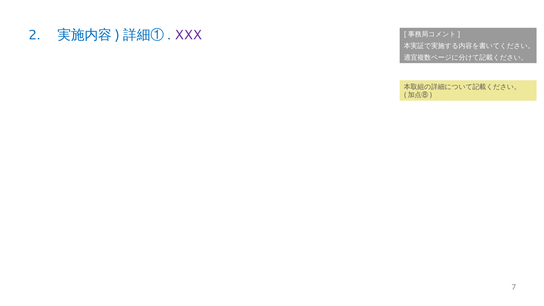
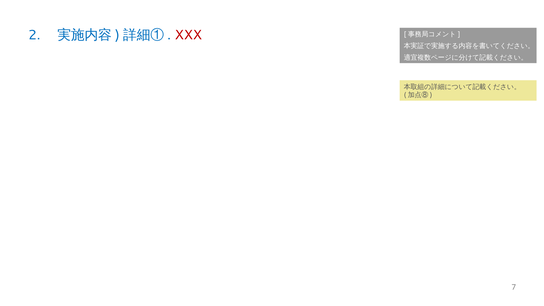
XXX colour: purple -> red
